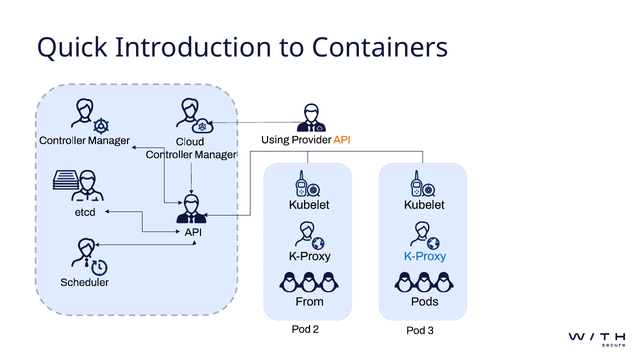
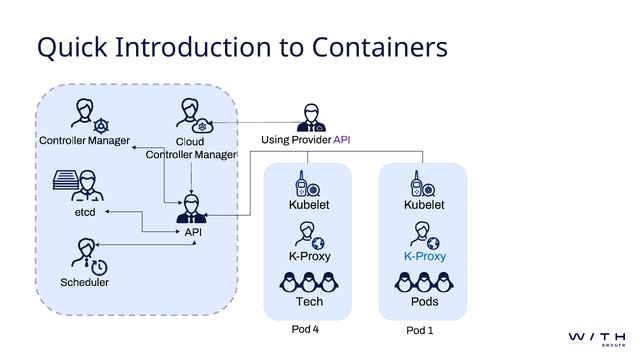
API at (342, 140) colour: orange -> purple
From: From -> Tech
2: 2 -> 4
3: 3 -> 1
